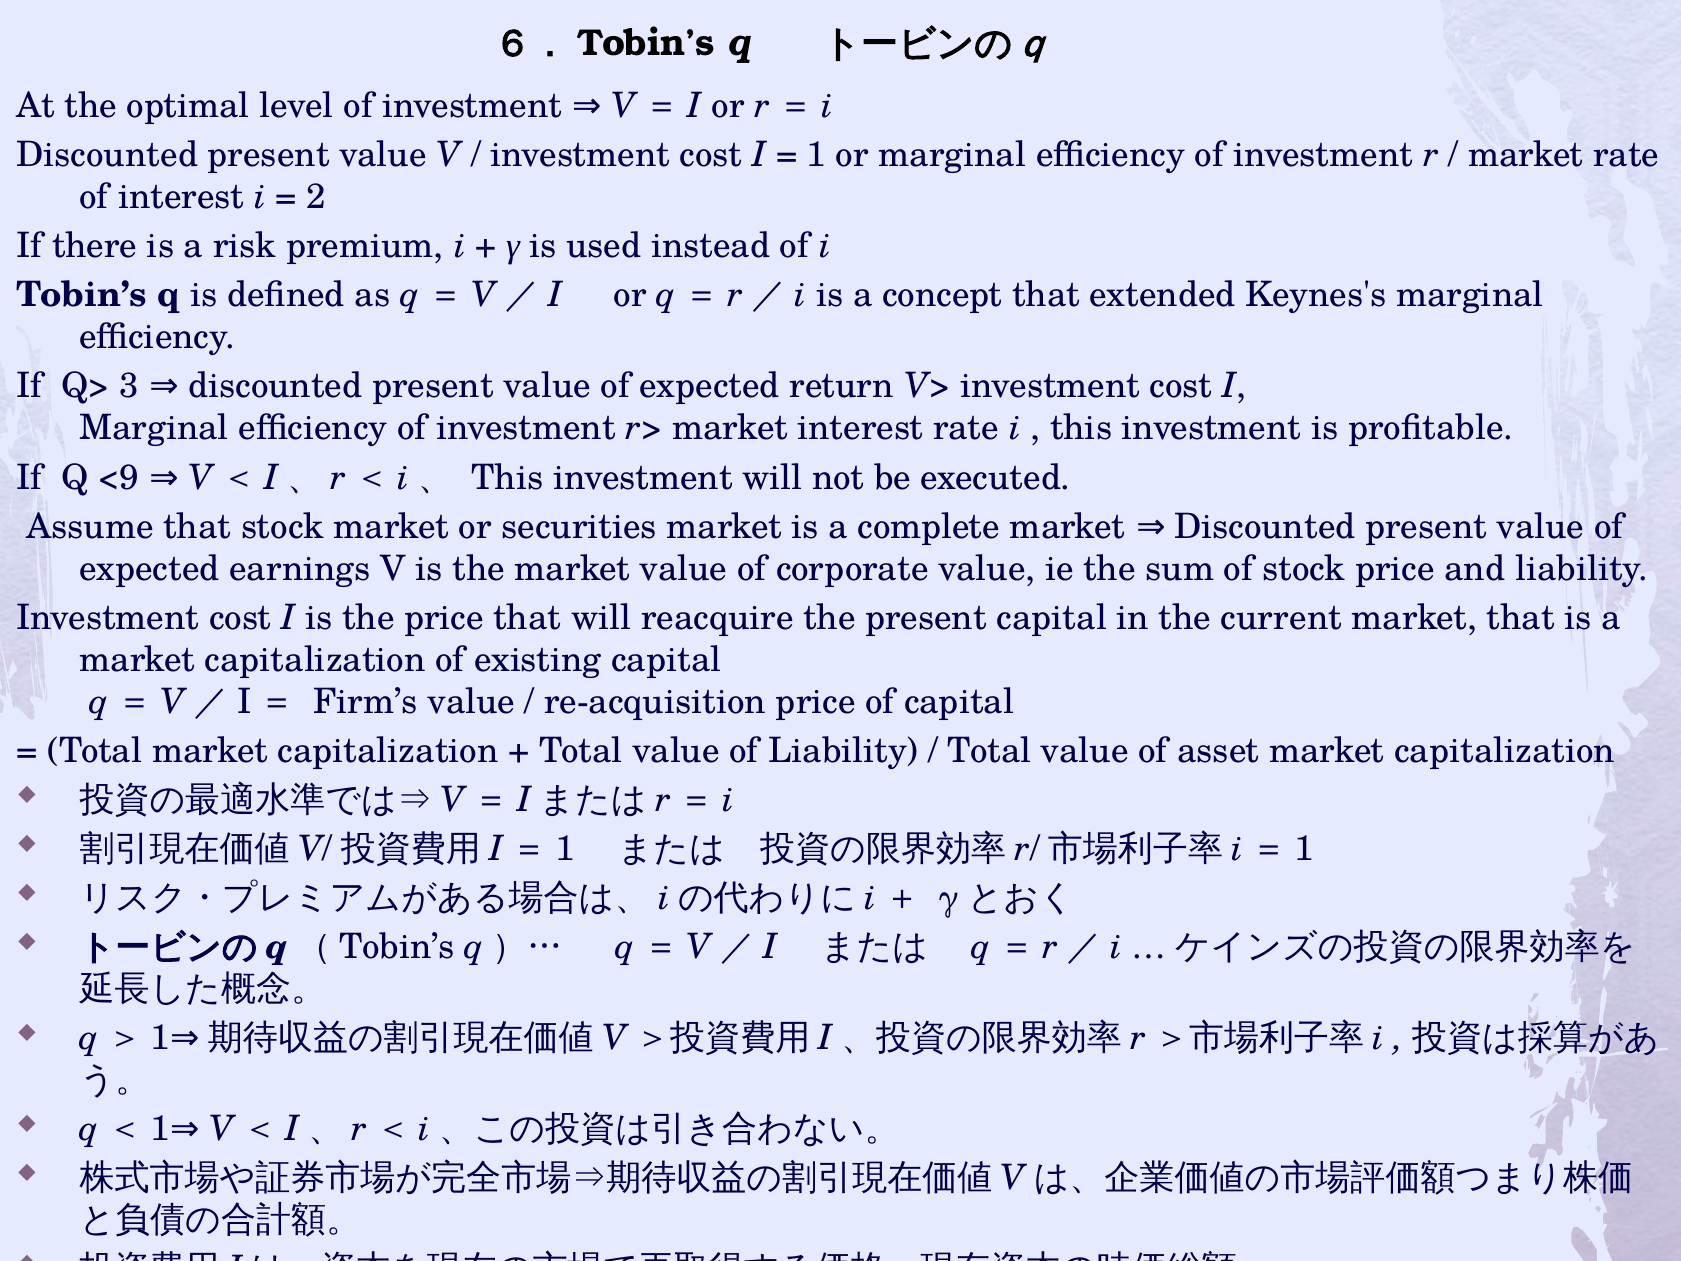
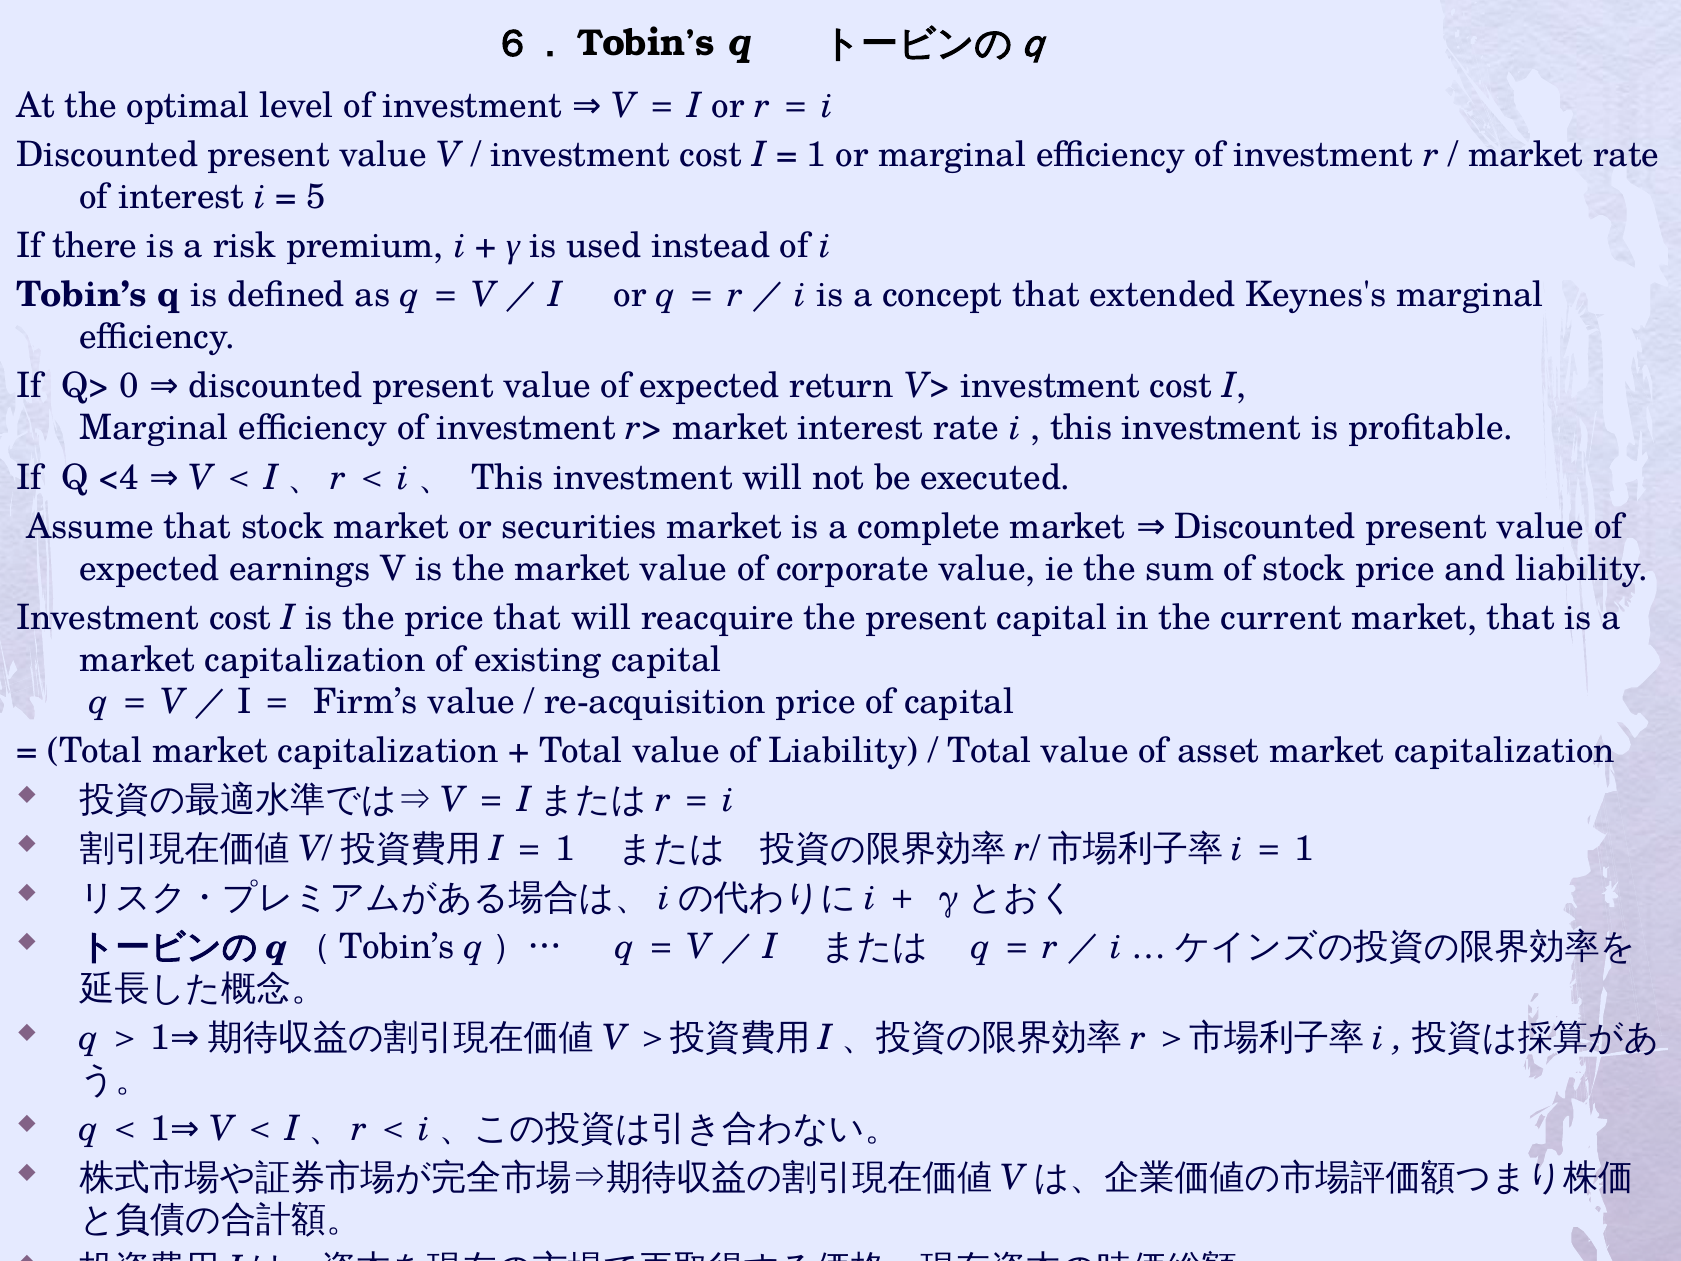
2: 2 -> 5
3: 3 -> 0
<9: <9 -> <4
